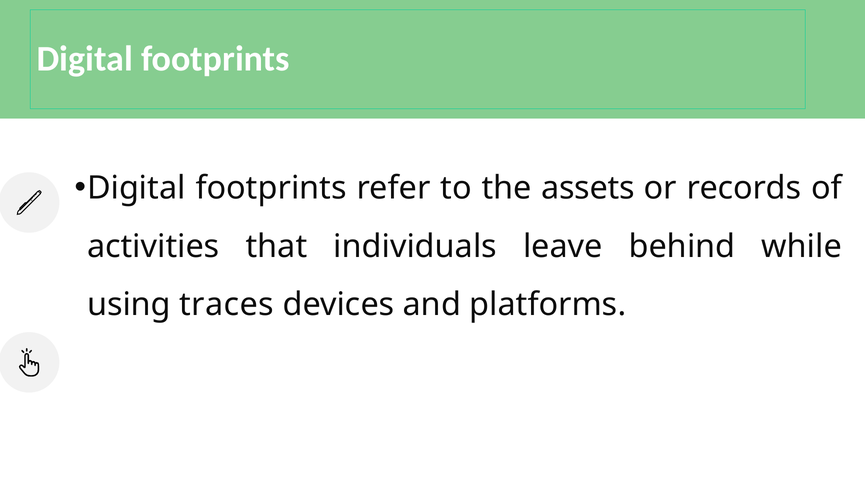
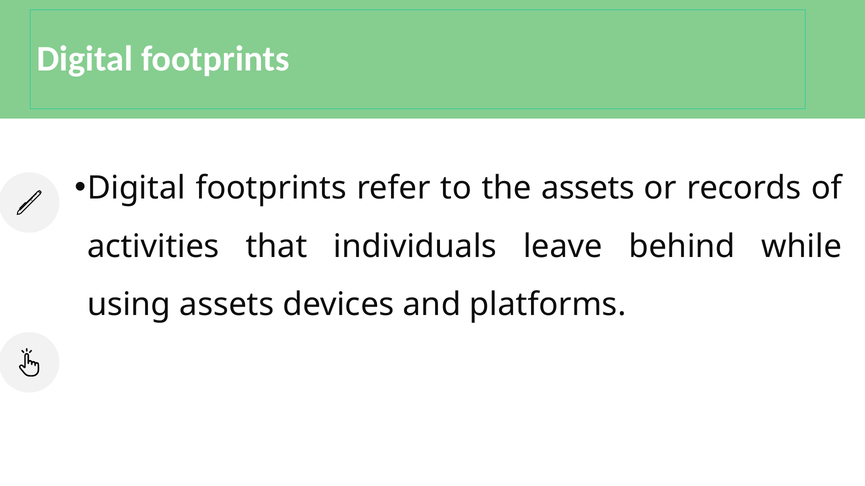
using traces: traces -> assets
